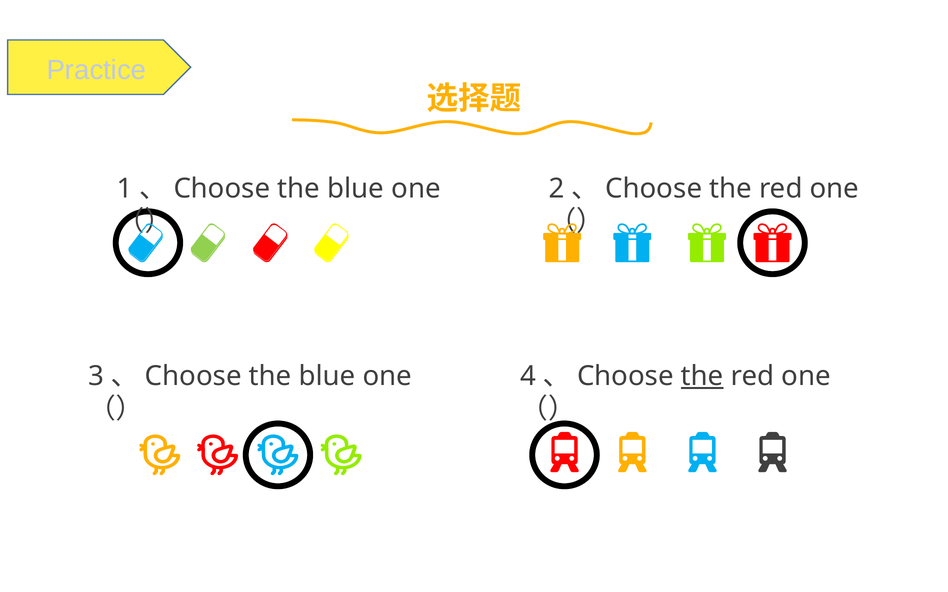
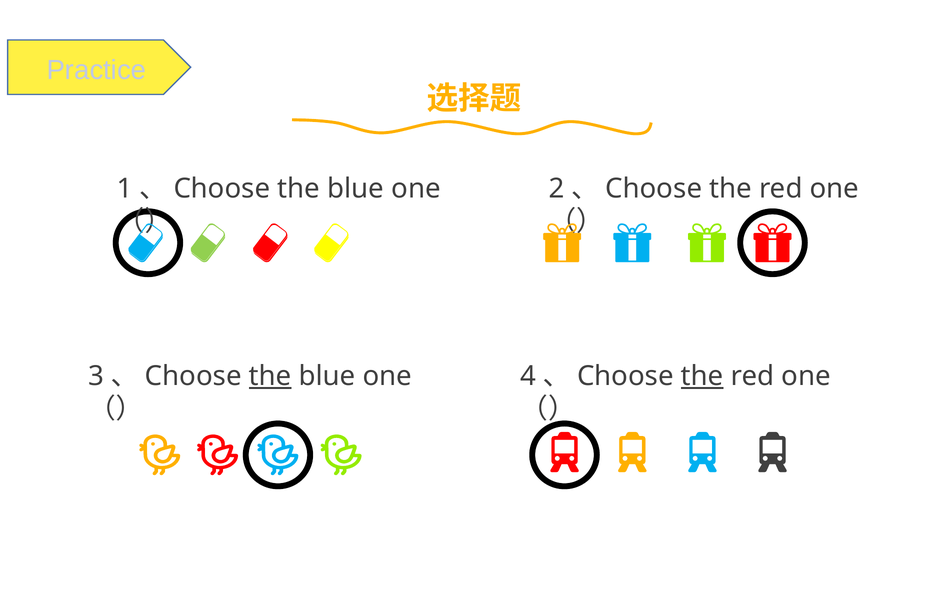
the at (270, 376) underline: none -> present
